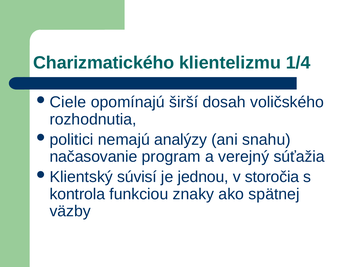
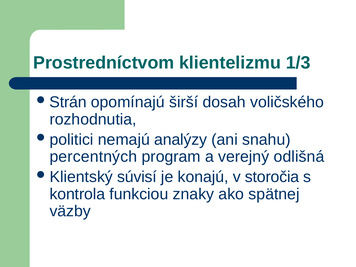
Charizmatického: Charizmatického -> Prostredníctvom
1/4: 1/4 -> 1/3
Ciele: Ciele -> Strán
načasovanie: načasovanie -> percentných
súťažia: súťažia -> odlišná
jednou: jednou -> konajú
